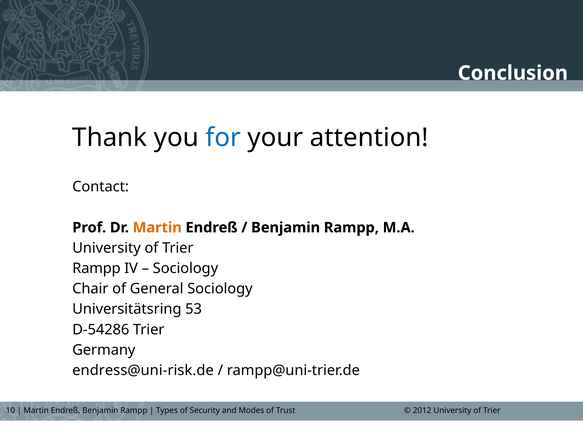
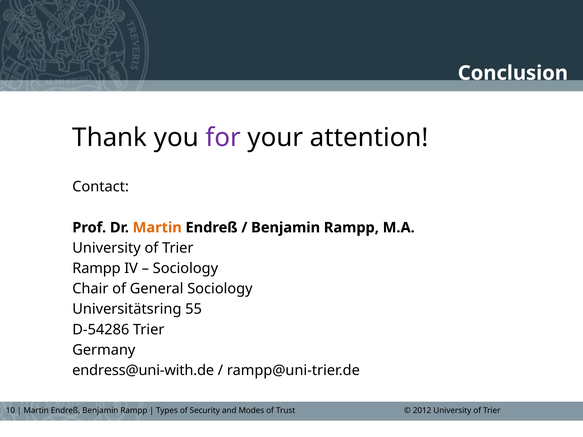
for colour: blue -> purple
53: 53 -> 55
endress@uni-risk.de: endress@uni-risk.de -> endress@uni-with.de
